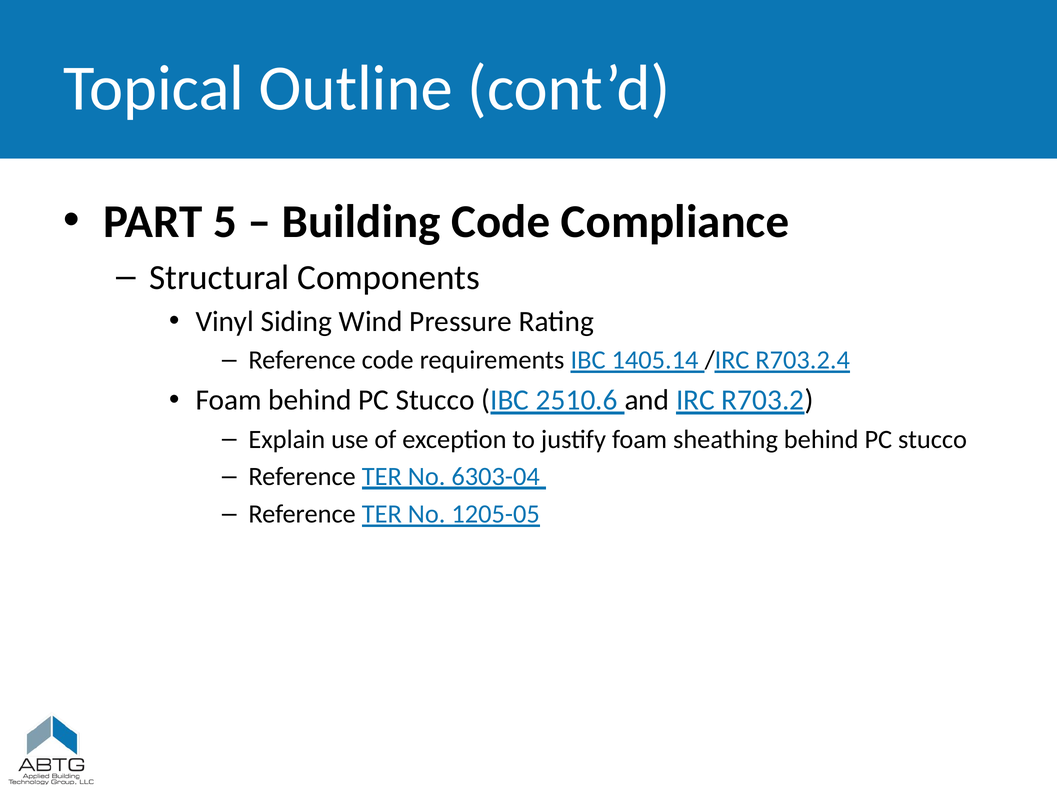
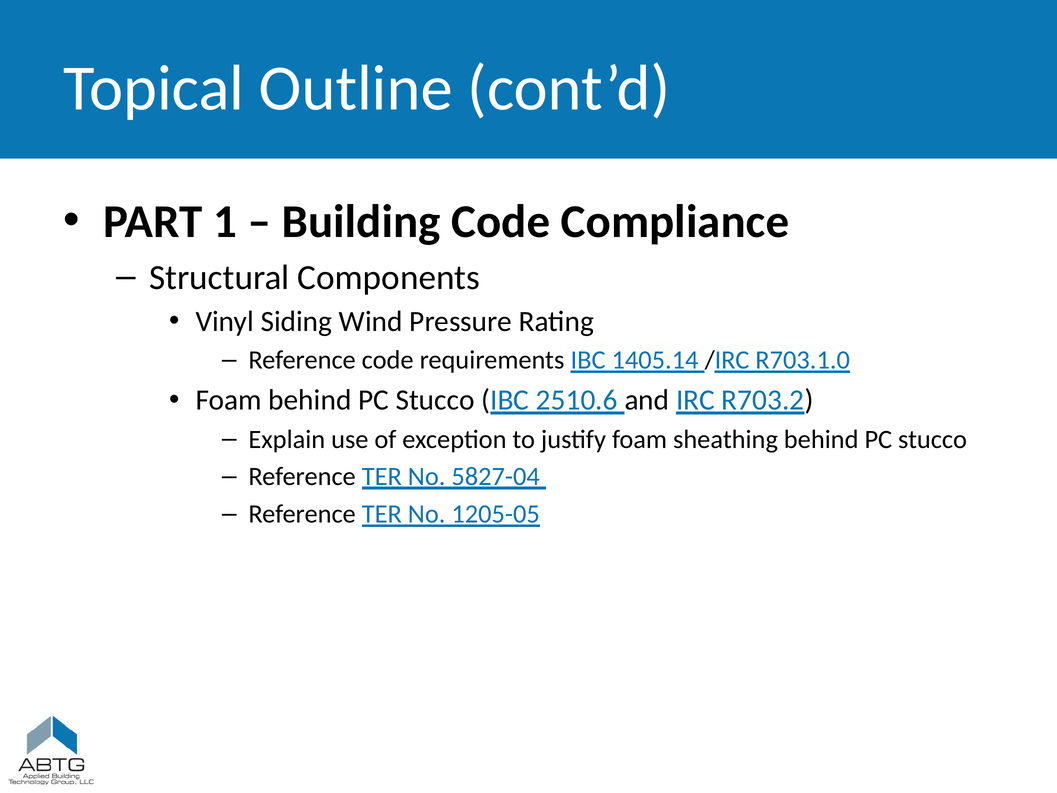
5: 5 -> 1
R703.2.4: R703.2.4 -> R703.1.0
6303-04: 6303-04 -> 5827-04
